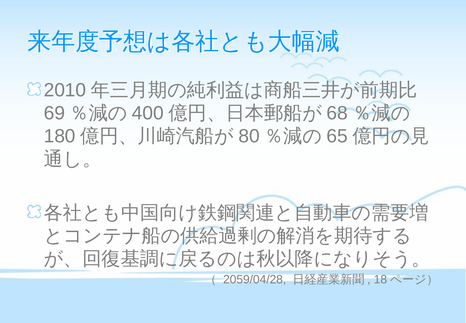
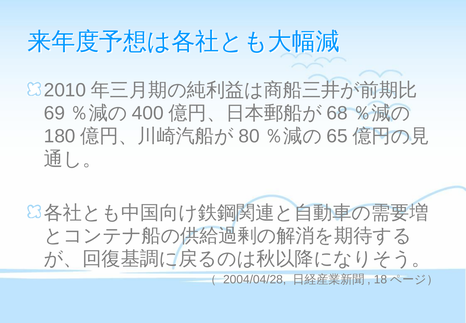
2059/04/28: 2059/04/28 -> 2004/04/28
